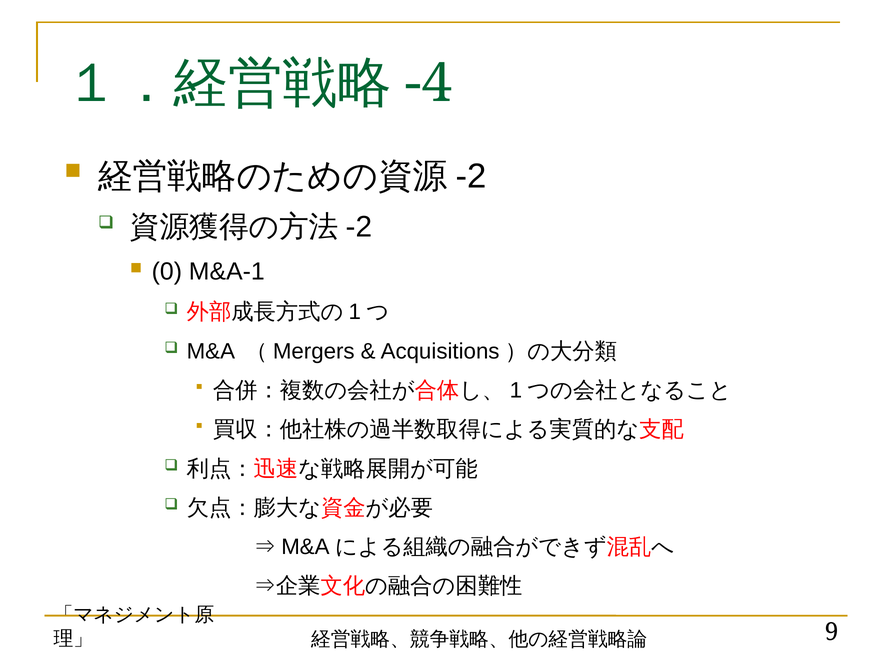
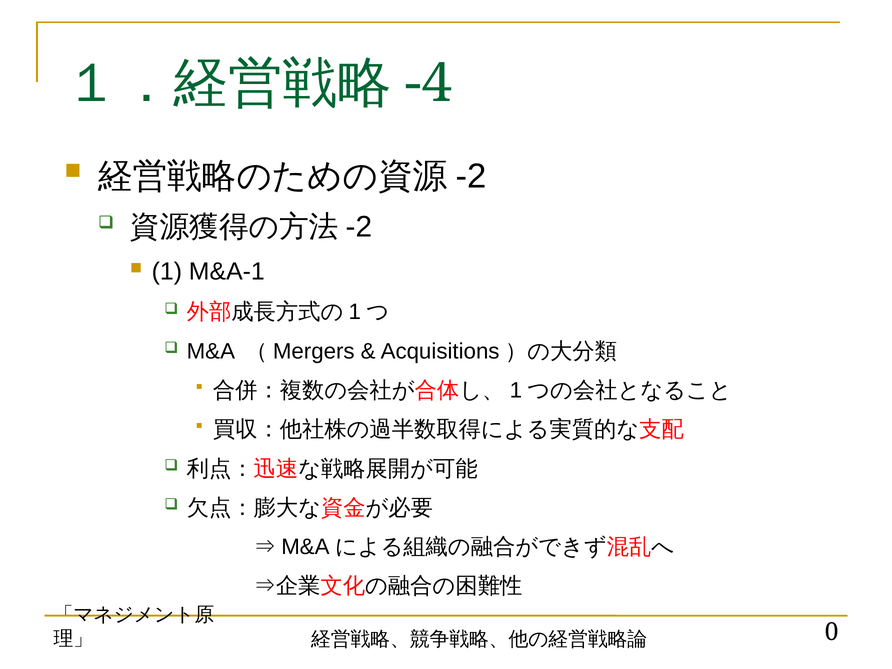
0: 0 -> 1
9: 9 -> 0
